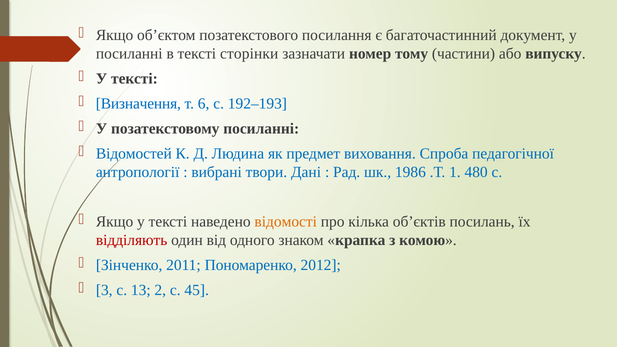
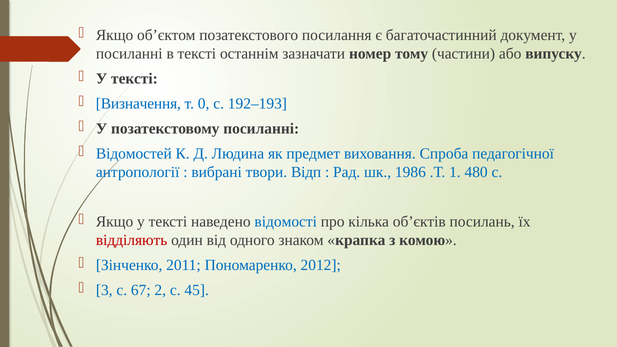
сторінки: сторінки -> останнім
6: 6 -> 0
Дані: Дані -> Відп
відомості colour: orange -> blue
13: 13 -> 67
